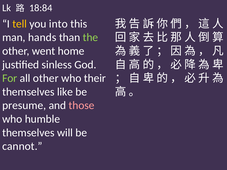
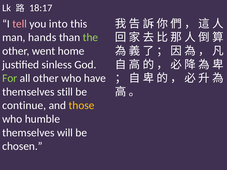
18:84: 18:84 -> 18:17
tell colour: yellow -> pink
their: their -> have
like: like -> still
presume: presume -> continue
those colour: pink -> yellow
cannot: cannot -> chosen
